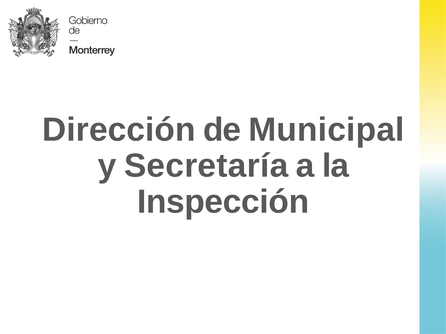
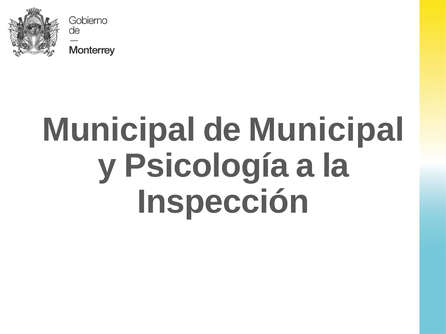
Dirección at (119, 130): Dirección -> Municipal
Secretaría: Secretaría -> Psicología
